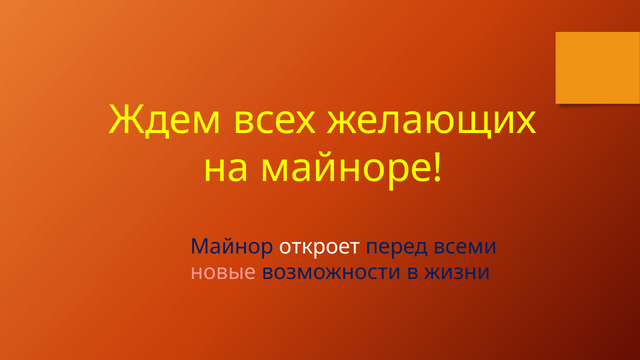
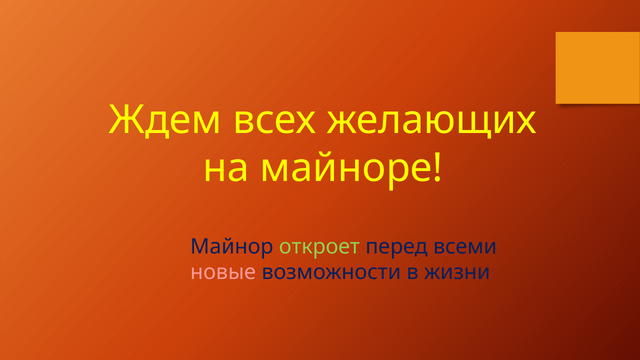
откроет colour: white -> light green
